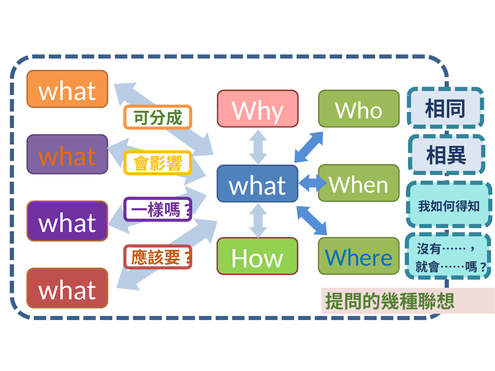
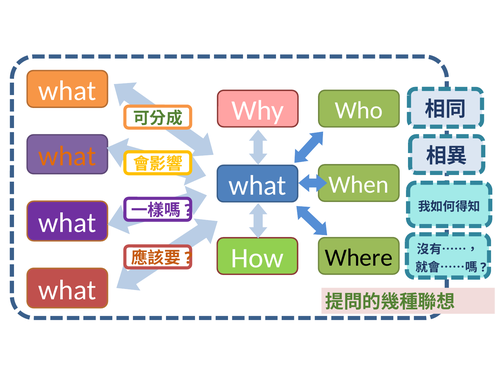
Where colour: blue -> black
